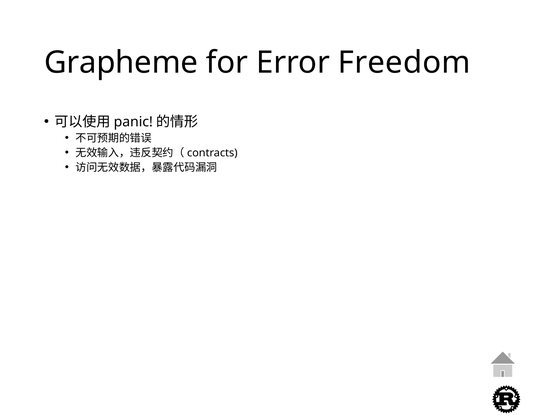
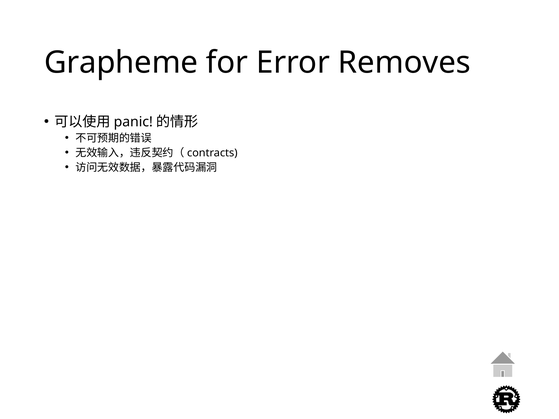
Freedom: Freedom -> Removes
